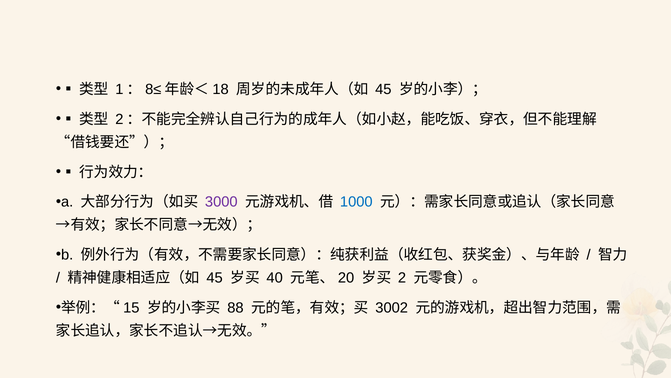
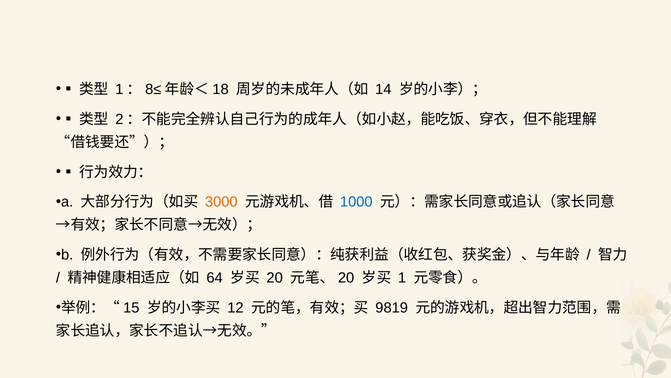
45 at (383, 89): 45 -> 14
3000 colour: purple -> orange
45 at (215, 277): 45 -> 64
40: 40 -> 20
2: 2 -> 1
88: 88 -> 12
3002: 3002 -> 9819
